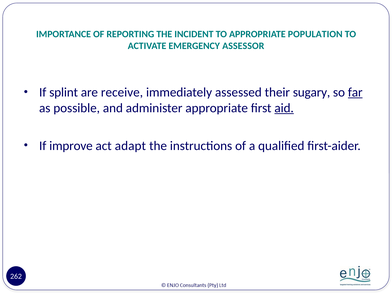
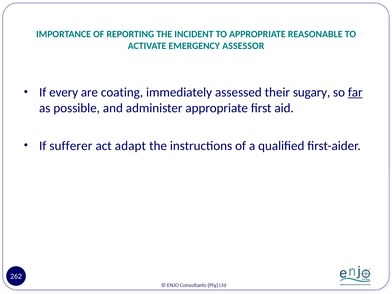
POPULATION: POPULATION -> REASONABLE
splint: splint -> every
receive: receive -> coating
aid underline: present -> none
improve: improve -> sufferer
